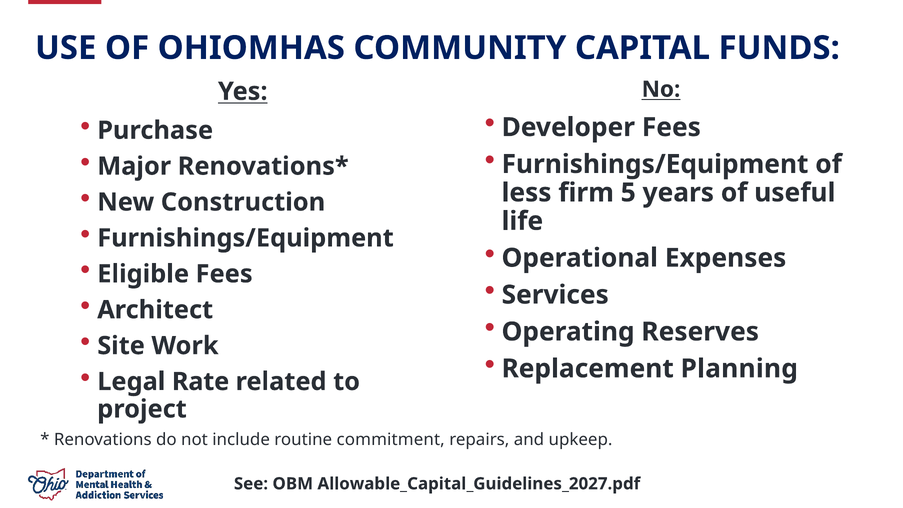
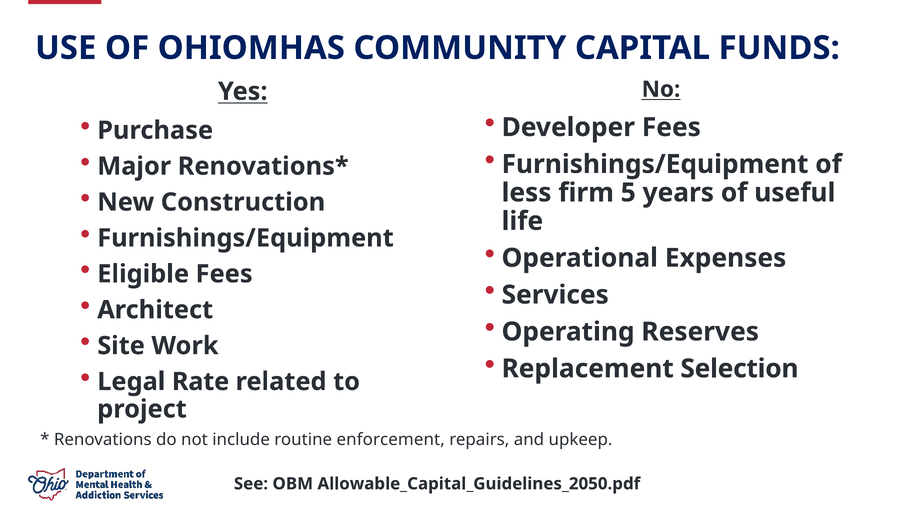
Planning: Planning -> Selection
commitment: commitment -> enforcement
Allowable_Capital_Guidelines_2027.pdf: Allowable_Capital_Guidelines_2027.pdf -> Allowable_Capital_Guidelines_2050.pdf
